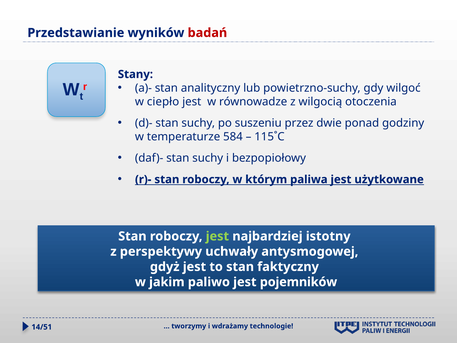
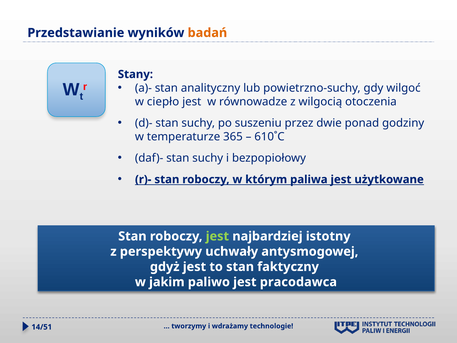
badań colour: red -> orange
584: 584 -> 365
115˚C: 115˚C -> 610˚C
pojemników: pojemników -> pracodawca
